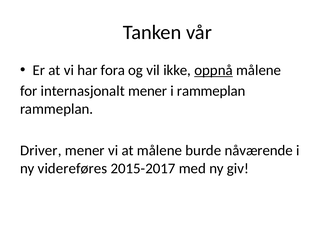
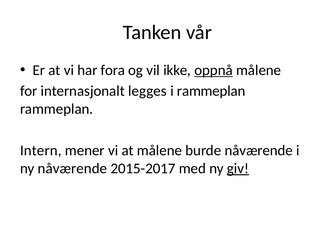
internasjonalt mener: mener -> legges
Driver: Driver -> Intern
ny videreføres: videreføres -> nåværende
giv underline: none -> present
